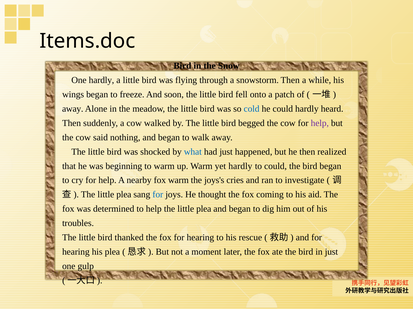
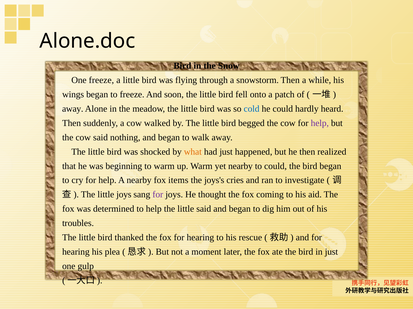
Items.doc: Items.doc -> Alone.doc
One hardly: hardly -> freeze
what colour: blue -> orange
yet hardly: hardly -> nearby
fox warm: warm -> items
plea at (124, 195): plea -> joys
for at (158, 195) colour: blue -> purple
help the little plea: plea -> said
